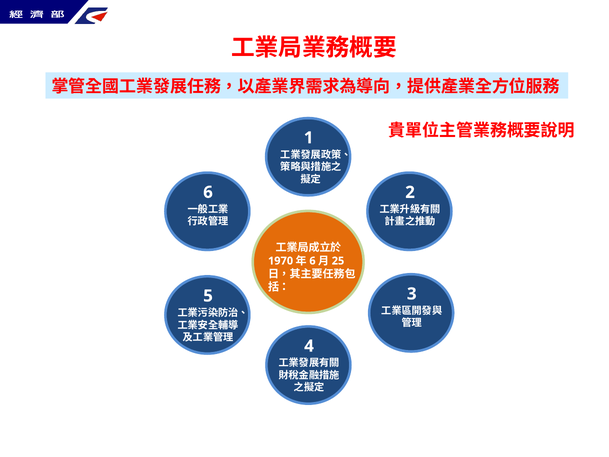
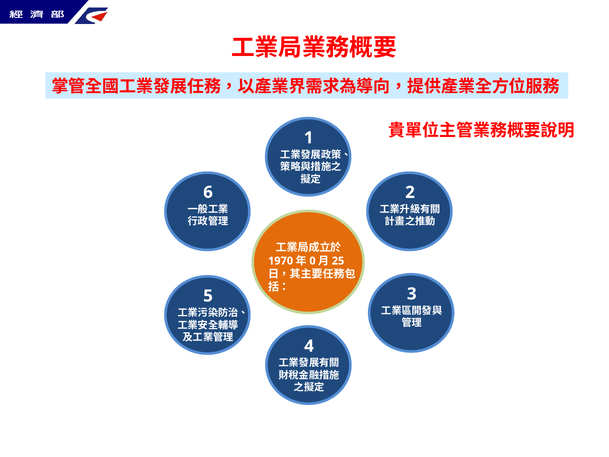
6 at (312, 261): 6 -> 0
